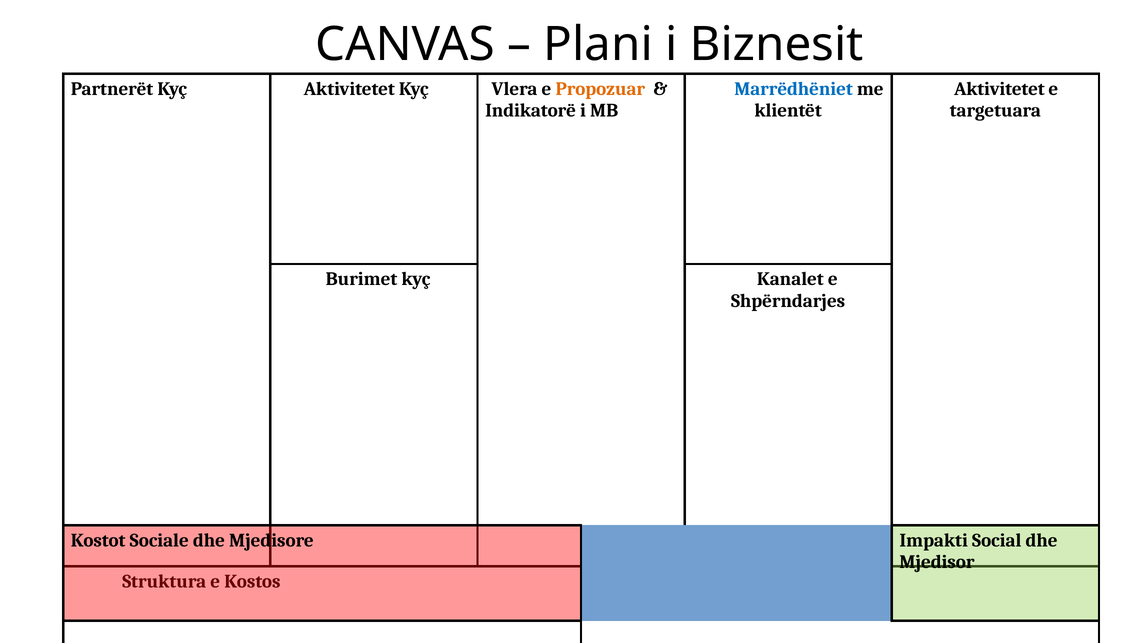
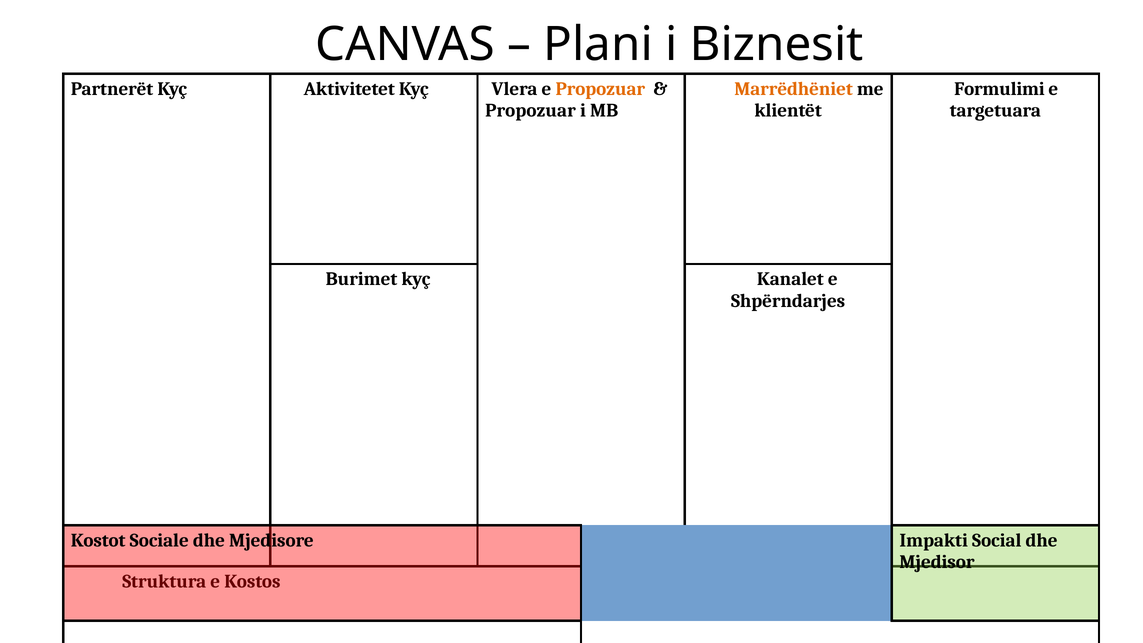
Marrëdhëniet colour: blue -> orange
Aktivitetet at (999, 89): Aktivitetet -> Formulimi
Indikatorë at (531, 111): Indikatorë -> Propozuar
